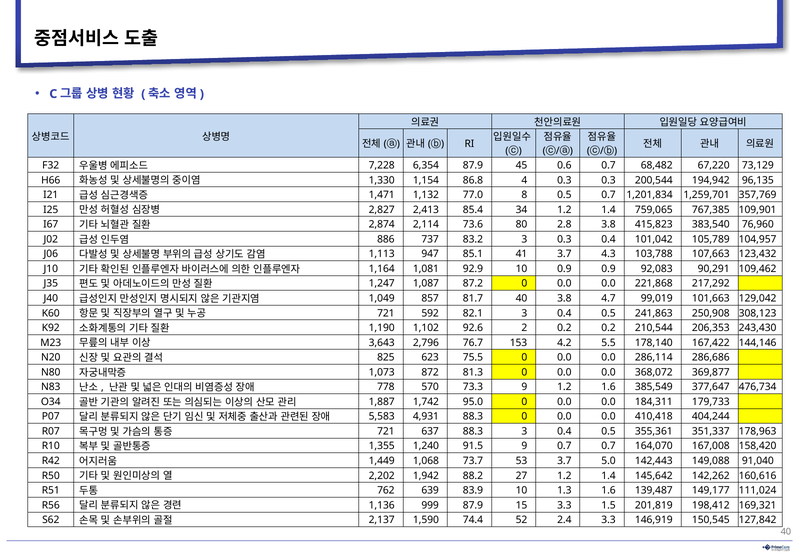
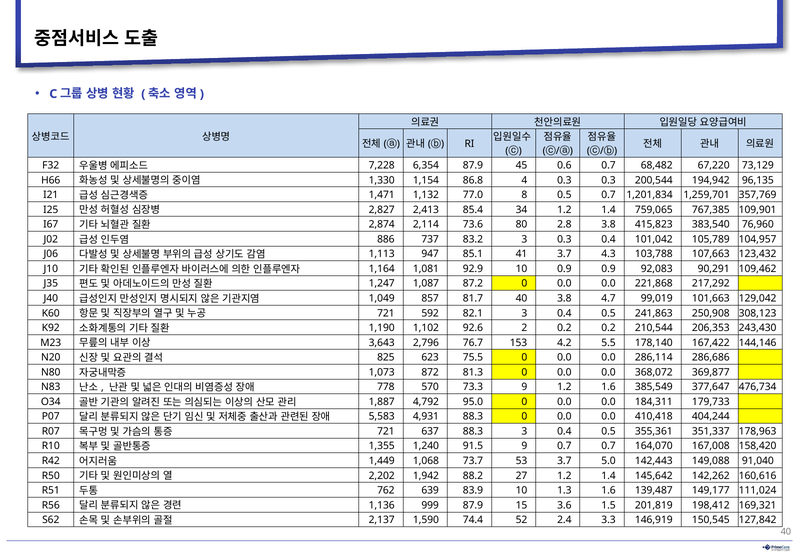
1,742: 1,742 -> 4,792
15 3.3: 3.3 -> 3.6
